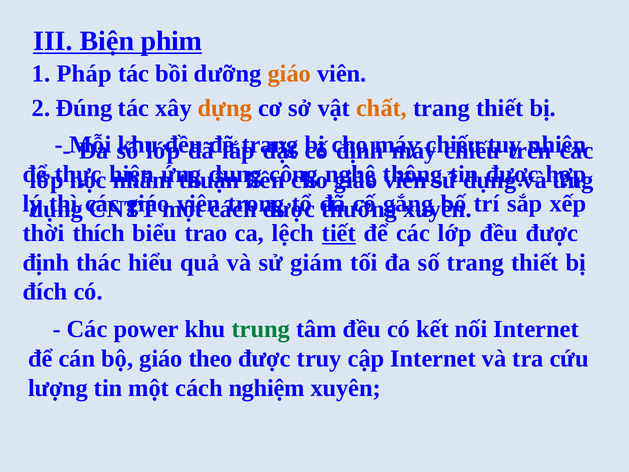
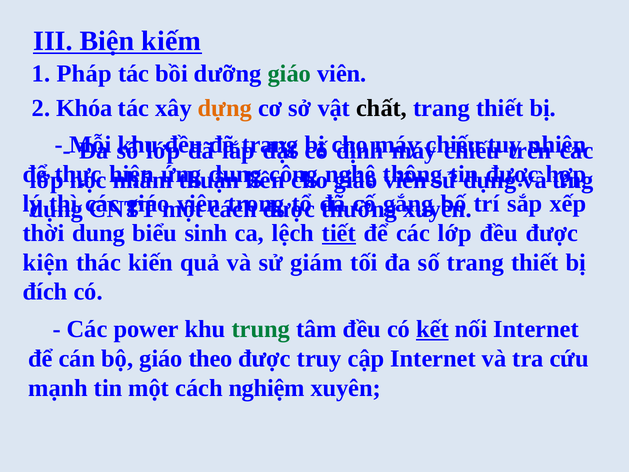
phim: phim -> kiếm
giáo at (289, 74) colour: orange -> green
Đúng: Đúng -> Khóa
chất colour: orange -> black
thích: thích -> dung
trao: trao -> sinh
định at (46, 262): định -> kiện
hiểu: hiểu -> kiến
kết underline: none -> present
lượng: lượng -> mạnh
